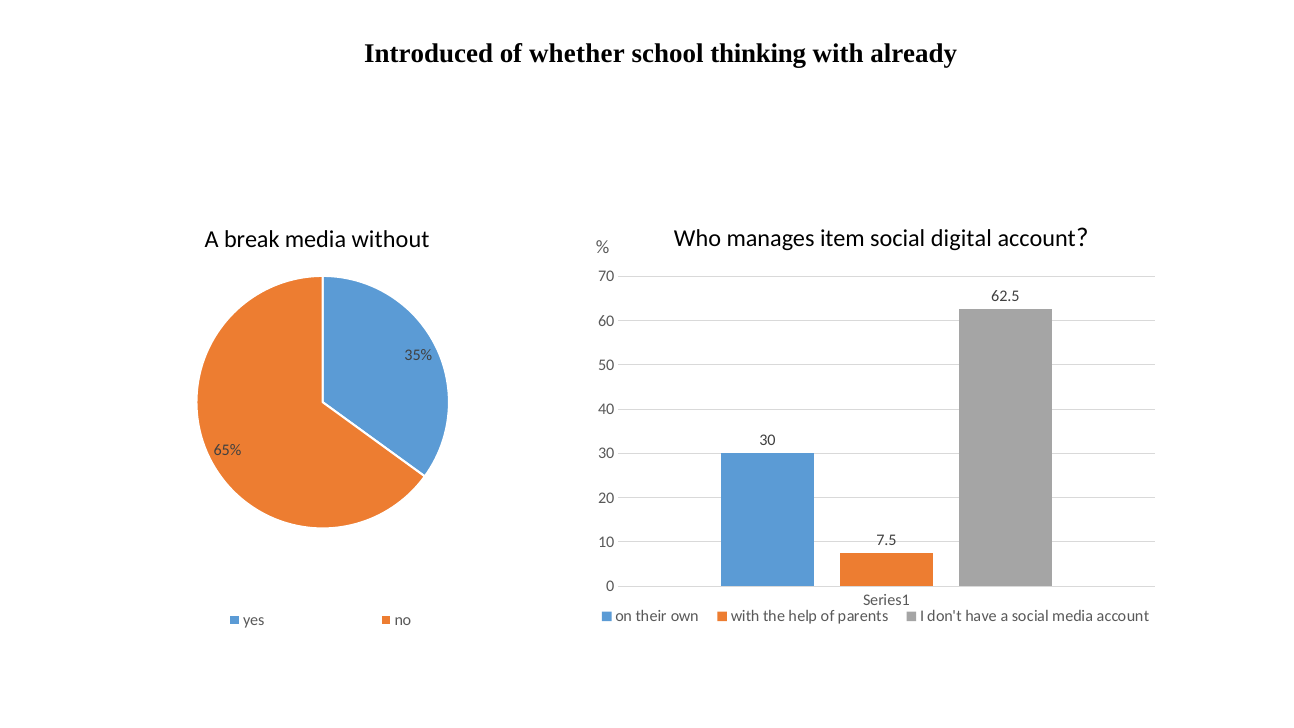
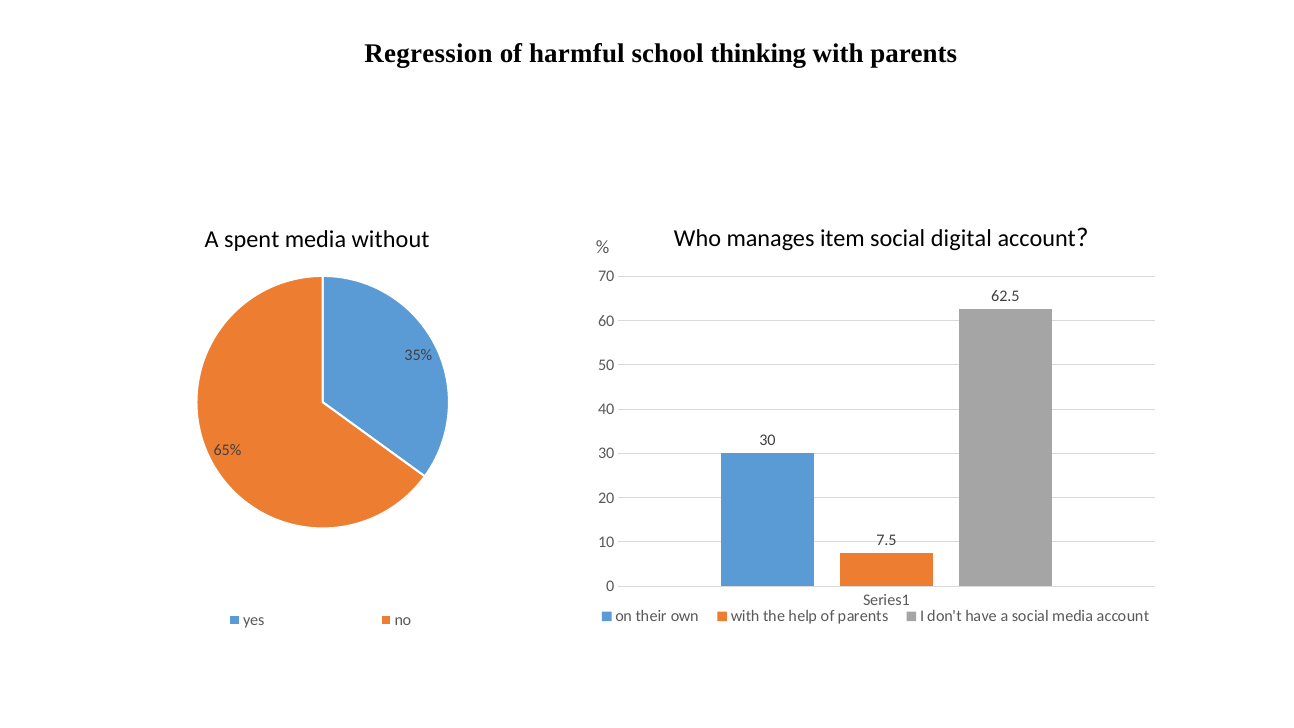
Introduced: Introduced -> Regression
whether: whether -> harmful
with already: already -> parents
break: break -> spent
